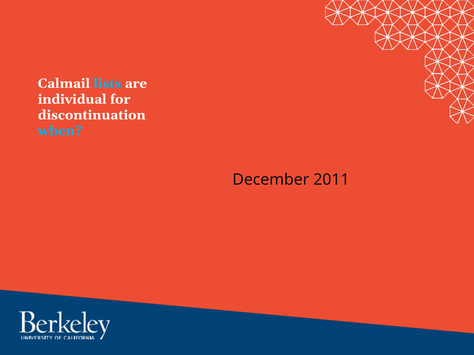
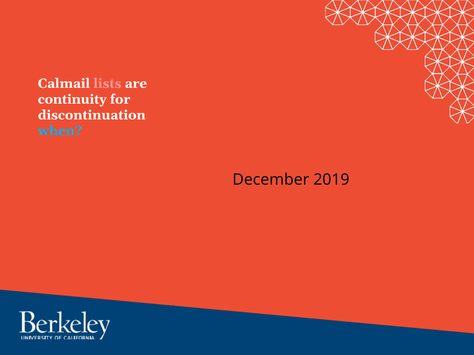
lists colour: light blue -> pink
individual: individual -> continuity
2011: 2011 -> 2019
